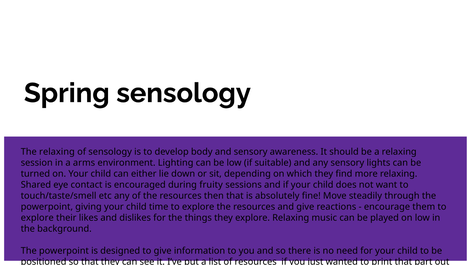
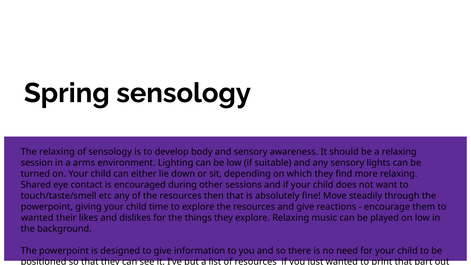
fruity: fruity -> other
explore at (37, 218): explore -> wanted
